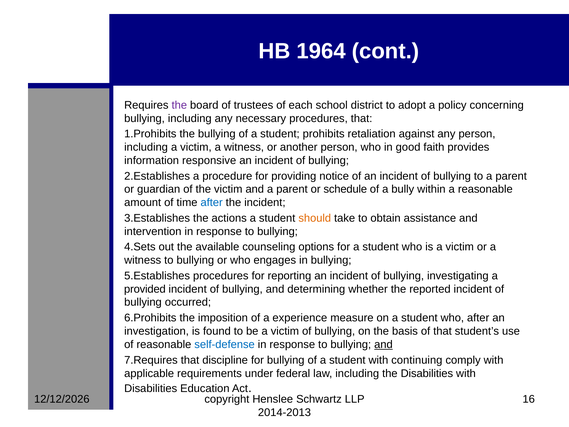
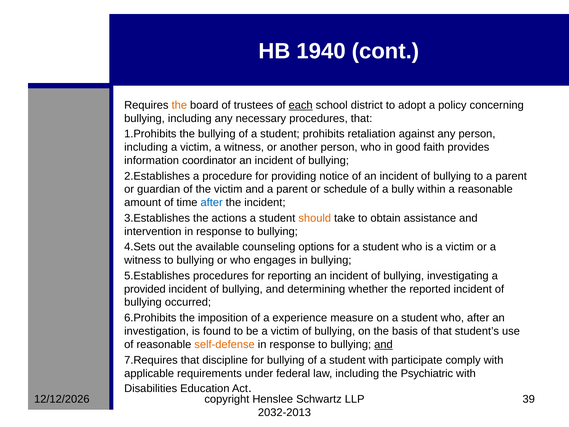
1964: 1964 -> 1940
the at (179, 105) colour: purple -> orange
each underline: none -> present
responsive: responsive -> coordinator
self-defense colour: blue -> orange
continuing: continuing -> participate
the Disabilities: Disabilities -> Psychiatric
16: 16 -> 39
2014-2013: 2014-2013 -> 2032-2013
